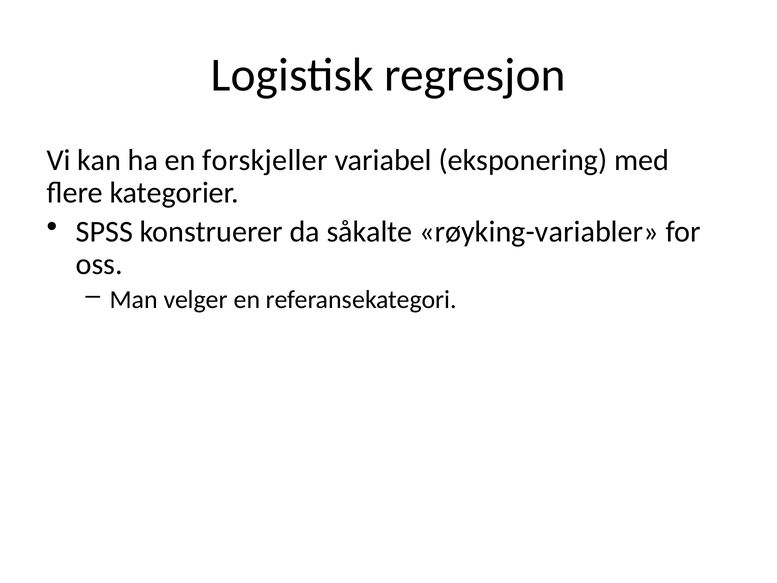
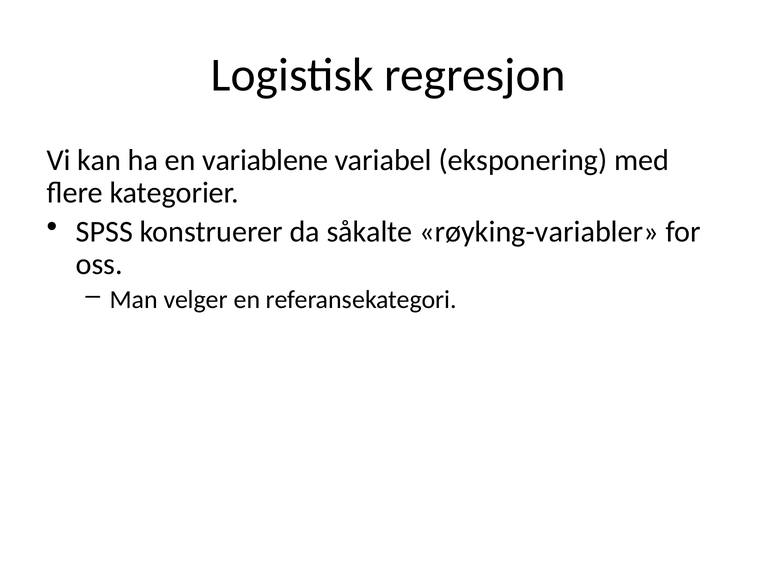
forskjeller: forskjeller -> variablene
